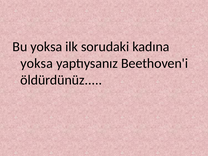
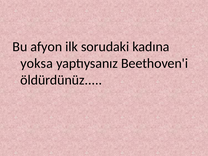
Bu yoksa: yoksa -> afyon
